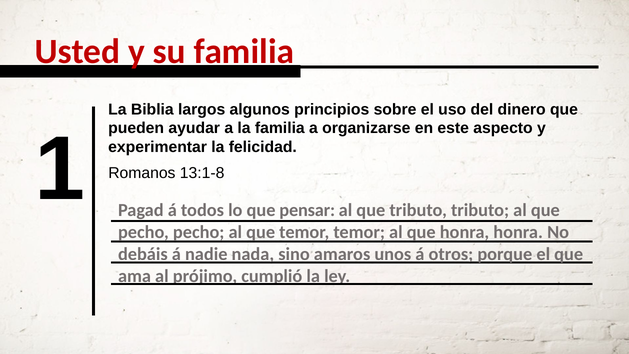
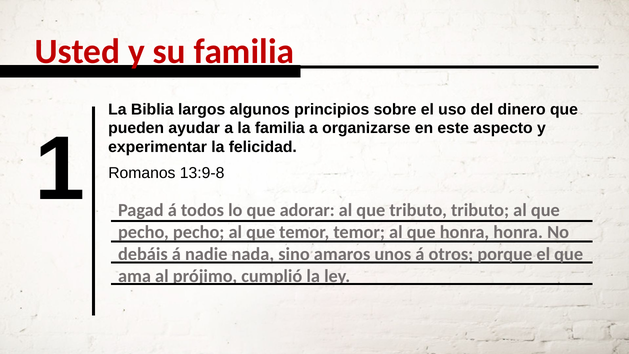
pensar: pensar -> adorar
13:1-8: 13:1-8 -> 13:9-8
